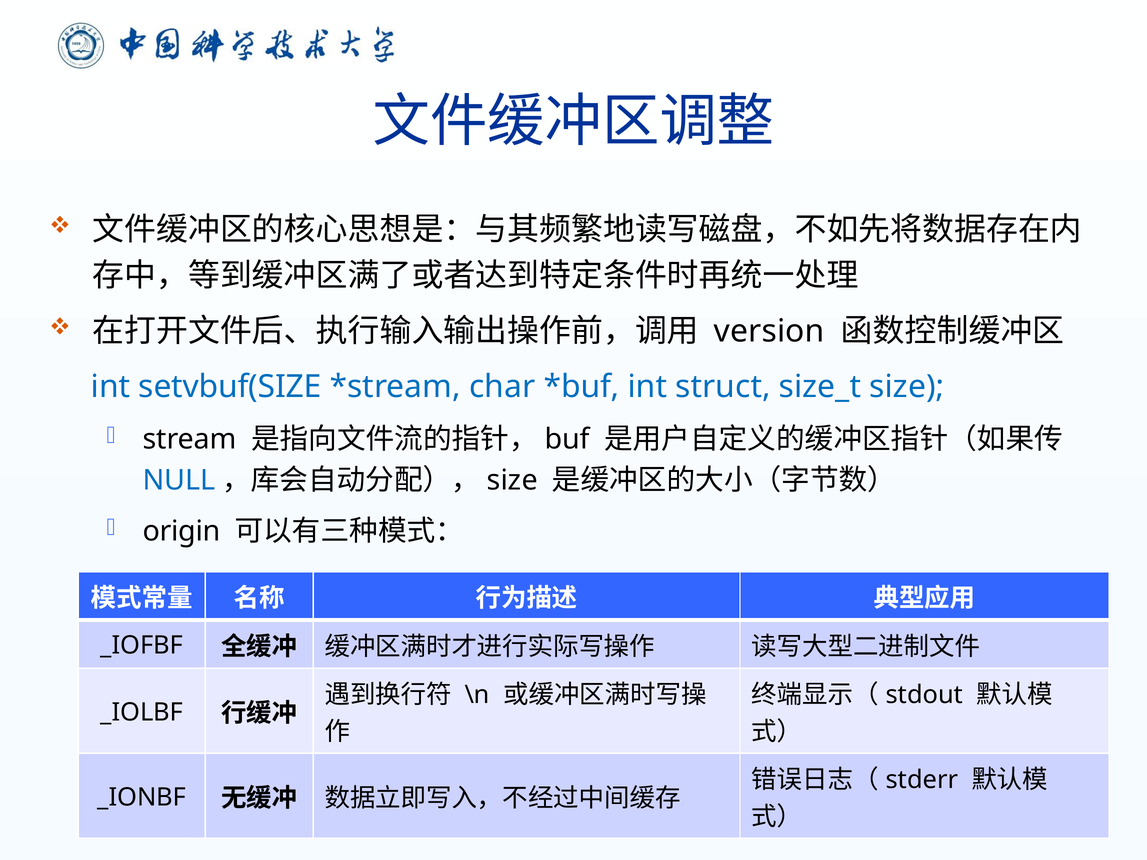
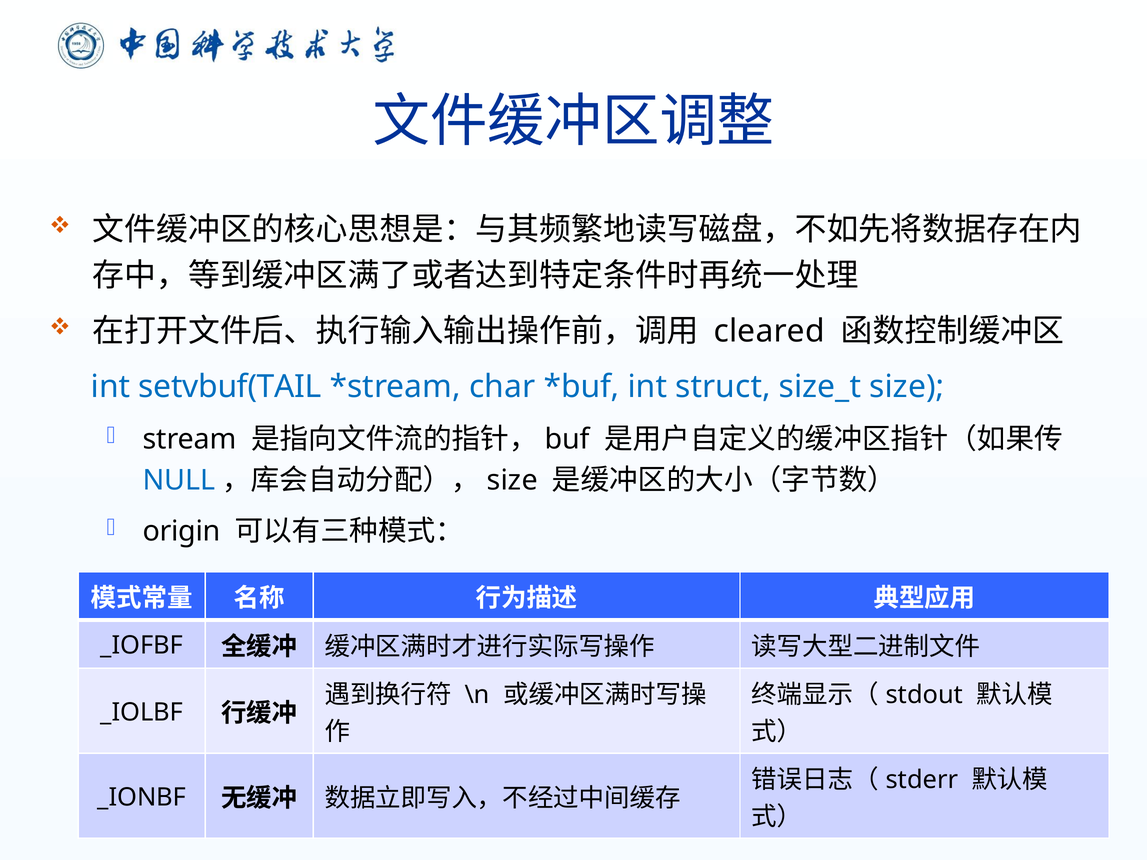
version: version -> cleared
setvbuf(SIZE: setvbuf(SIZE -> setvbuf(TAIL
